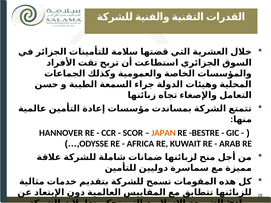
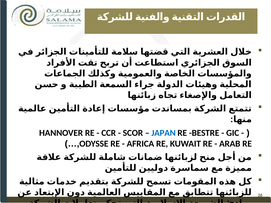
JAPAN colour: orange -> blue
